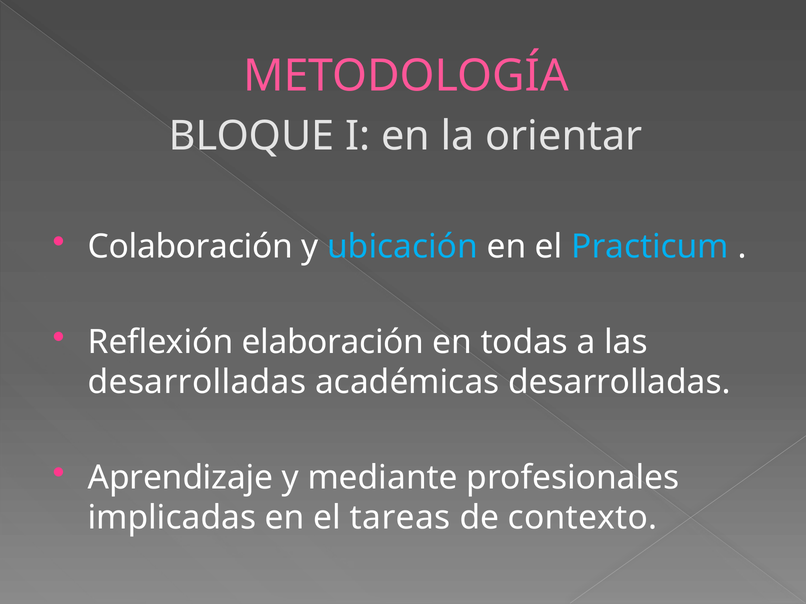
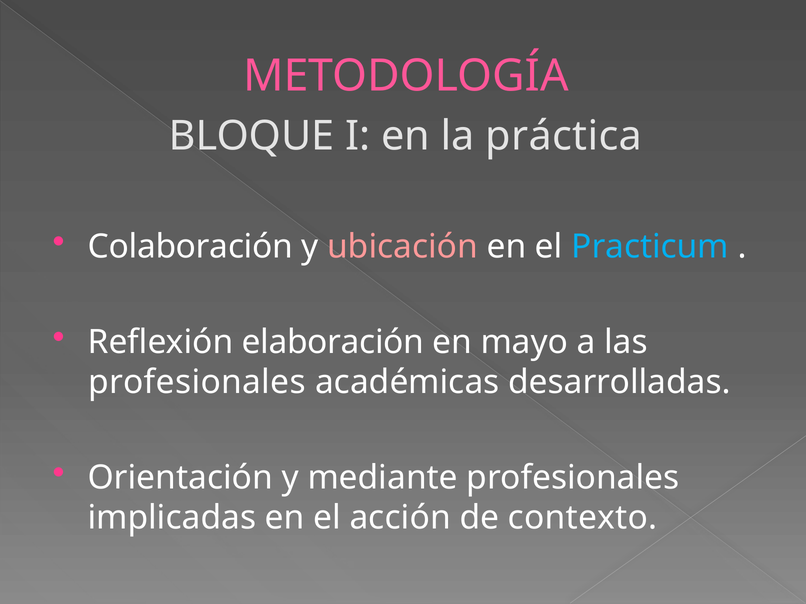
orientar: orientar -> práctica
ubicación colour: light blue -> pink
todas: todas -> mayo
desarrolladas at (197, 383): desarrolladas -> profesionales
Aprendizaje: Aprendizaje -> Orientación
tareas: tareas -> acción
